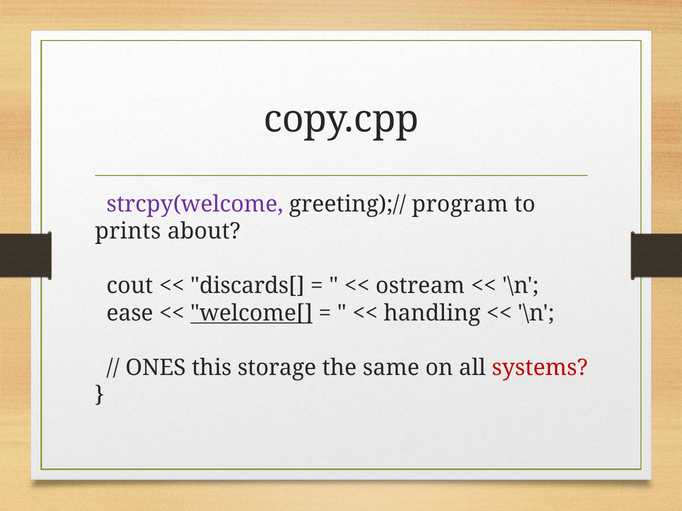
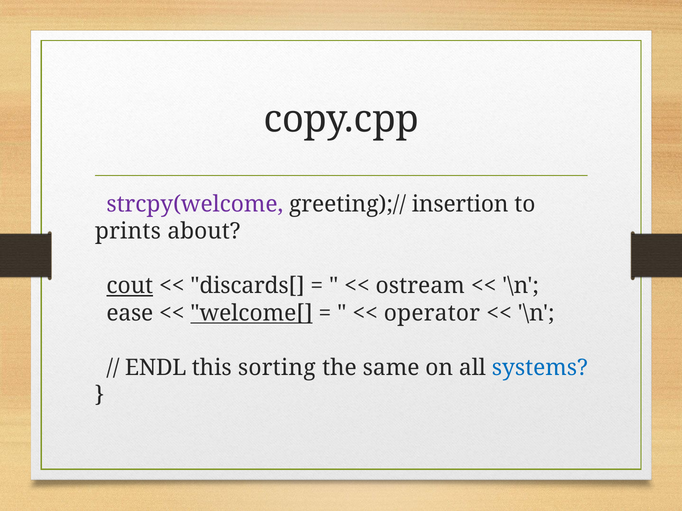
program: program -> insertion
cout underline: none -> present
handling: handling -> operator
ONES: ONES -> ENDL
storage: storage -> sorting
systems colour: red -> blue
